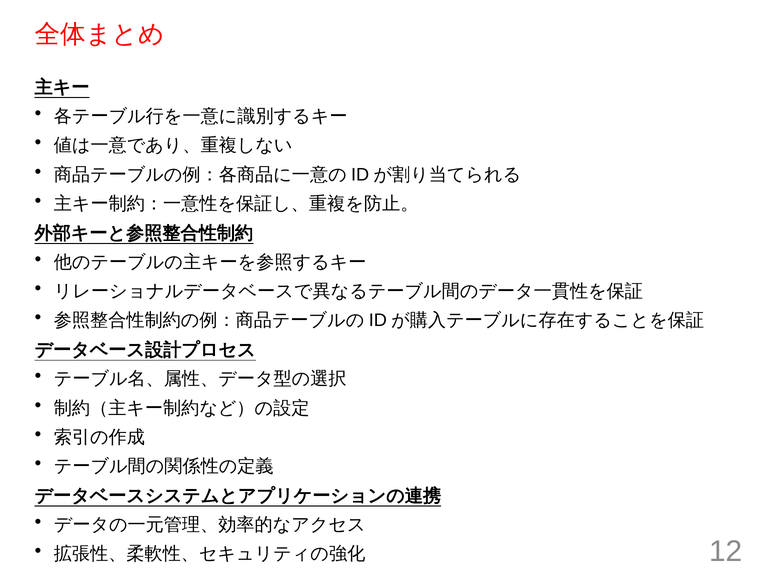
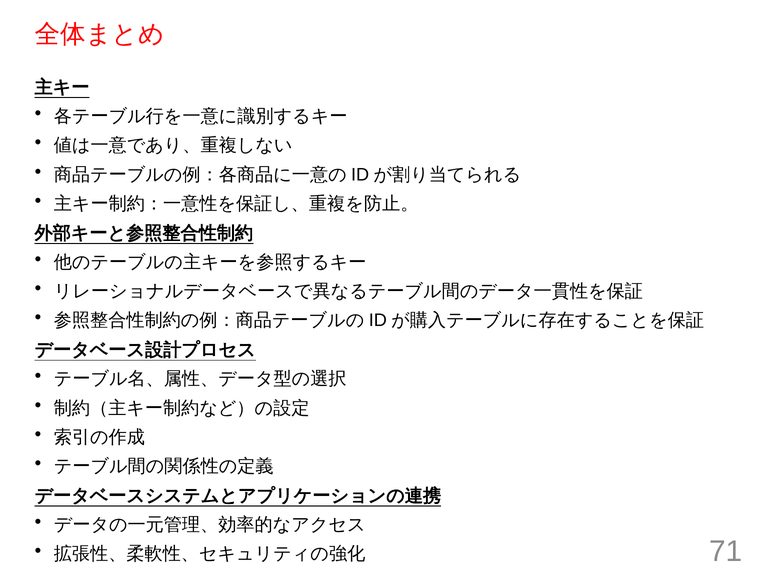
12: 12 -> 71
